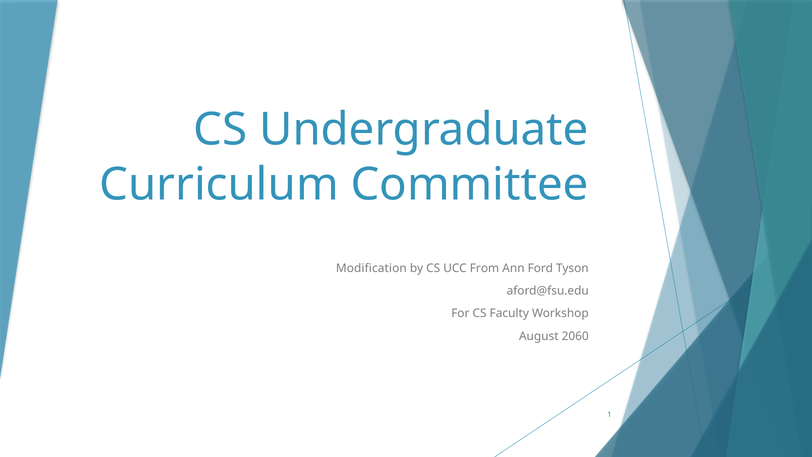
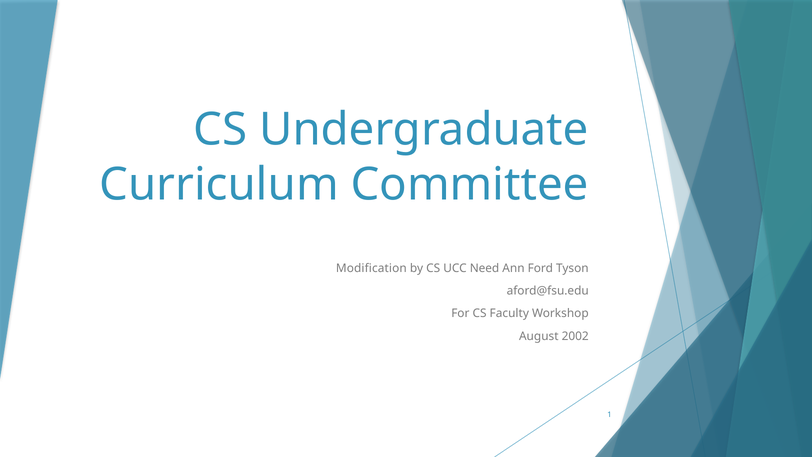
From: From -> Need
2060: 2060 -> 2002
